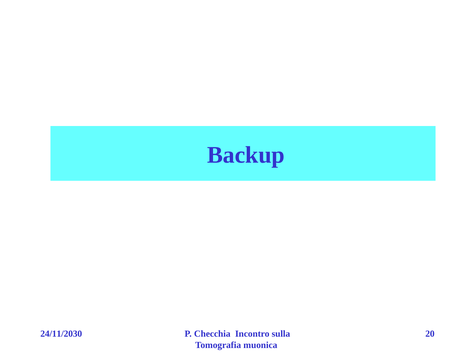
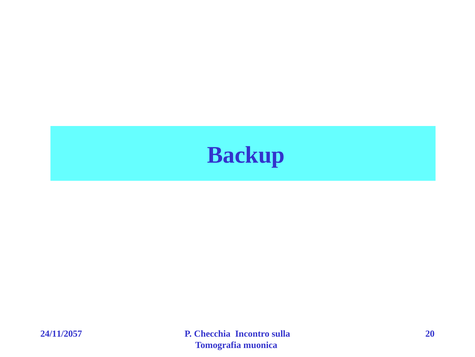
24/11/2030: 24/11/2030 -> 24/11/2057
